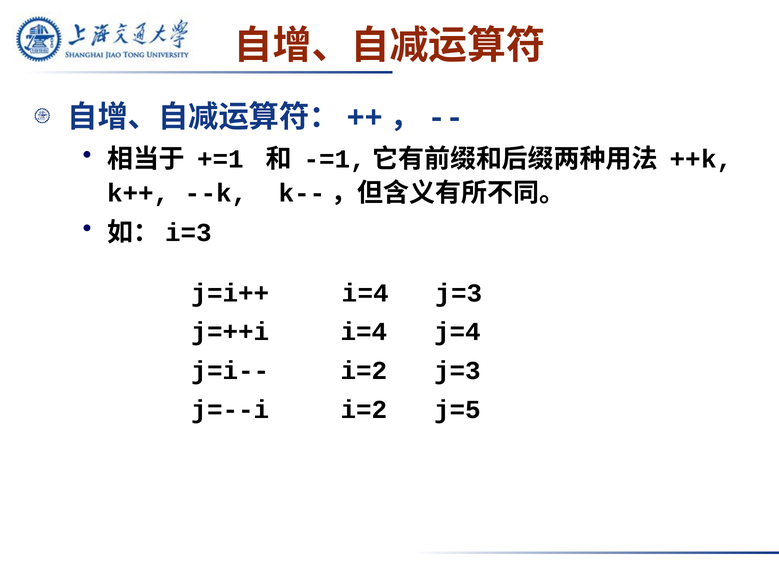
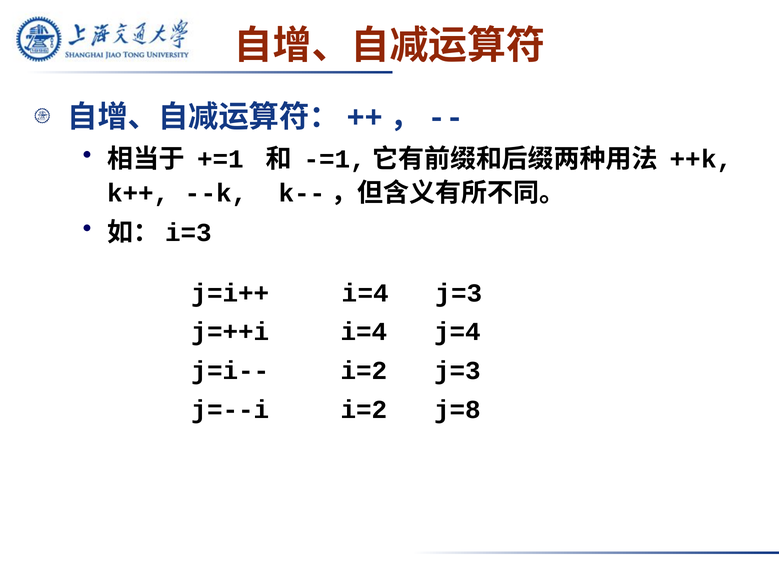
j=5: j=5 -> j=8
